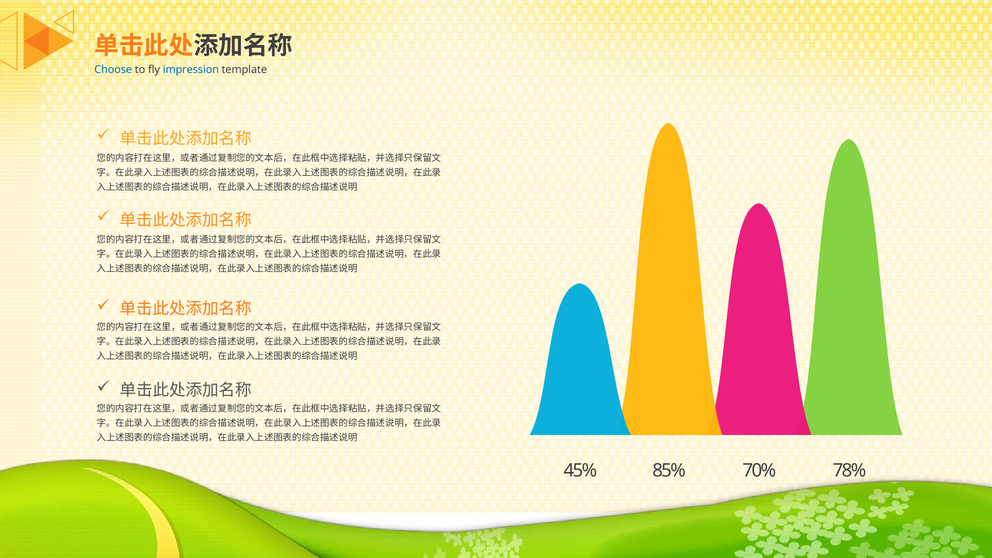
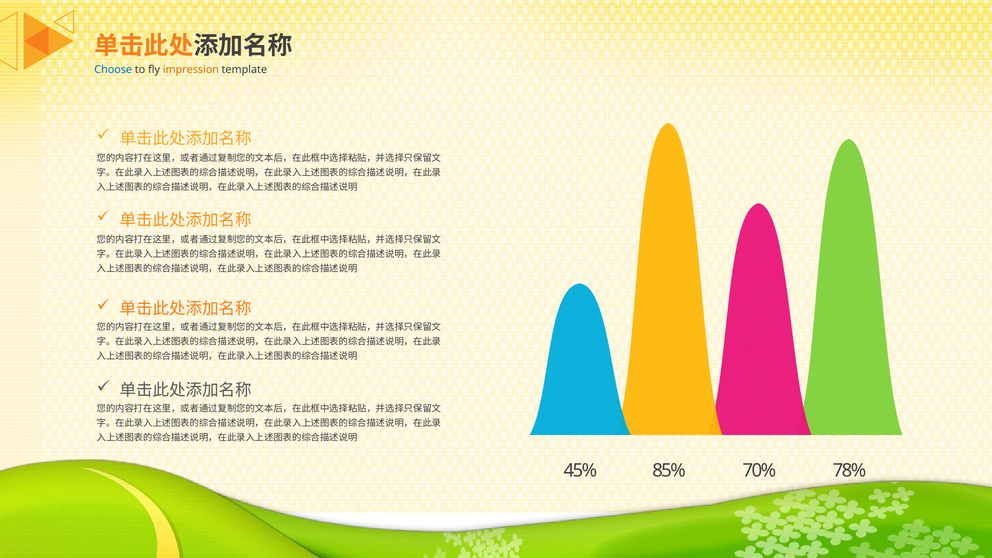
impression colour: blue -> orange
